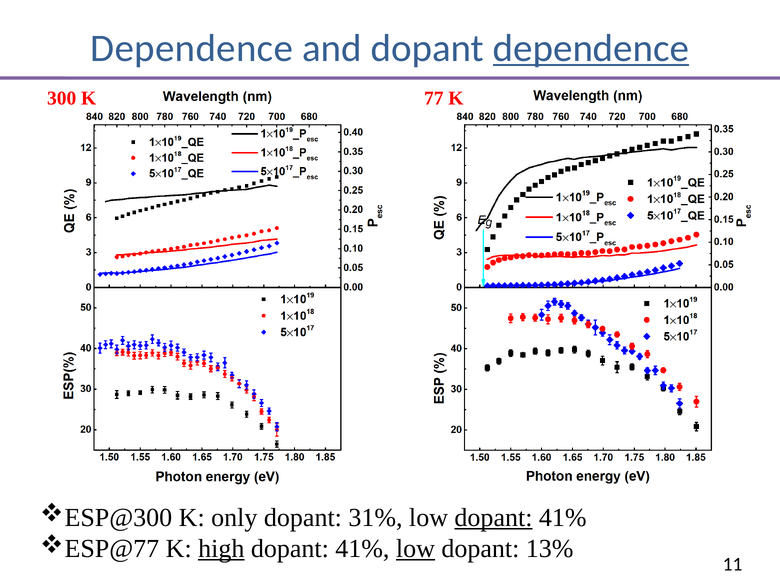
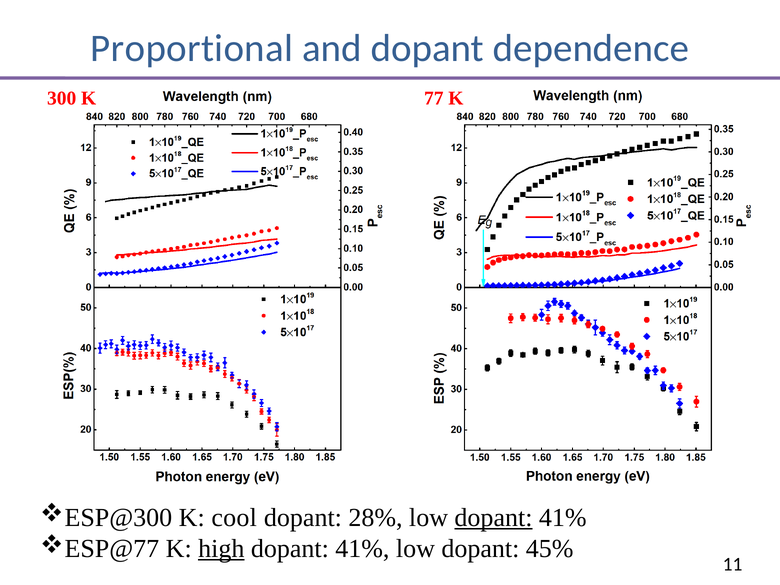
Dependence at (192, 48): Dependence -> Proportional
dependence at (591, 48) underline: present -> none
only: only -> cool
31%: 31% -> 28%
low at (415, 549) underline: present -> none
13%: 13% -> 45%
